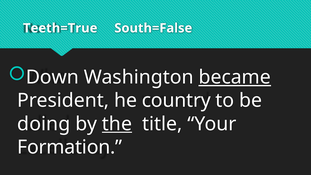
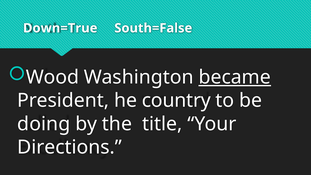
Teeth=True: Teeth=True -> Down=True
Down: Down -> Wood
the underline: present -> none
Formation: Formation -> Directions
